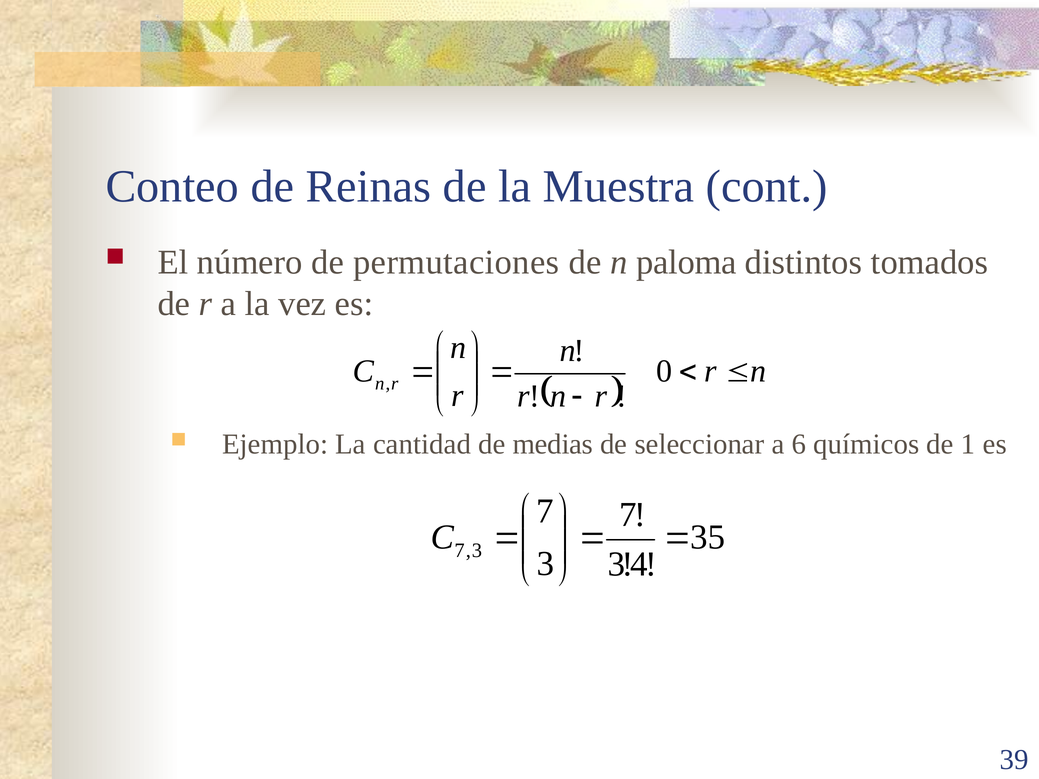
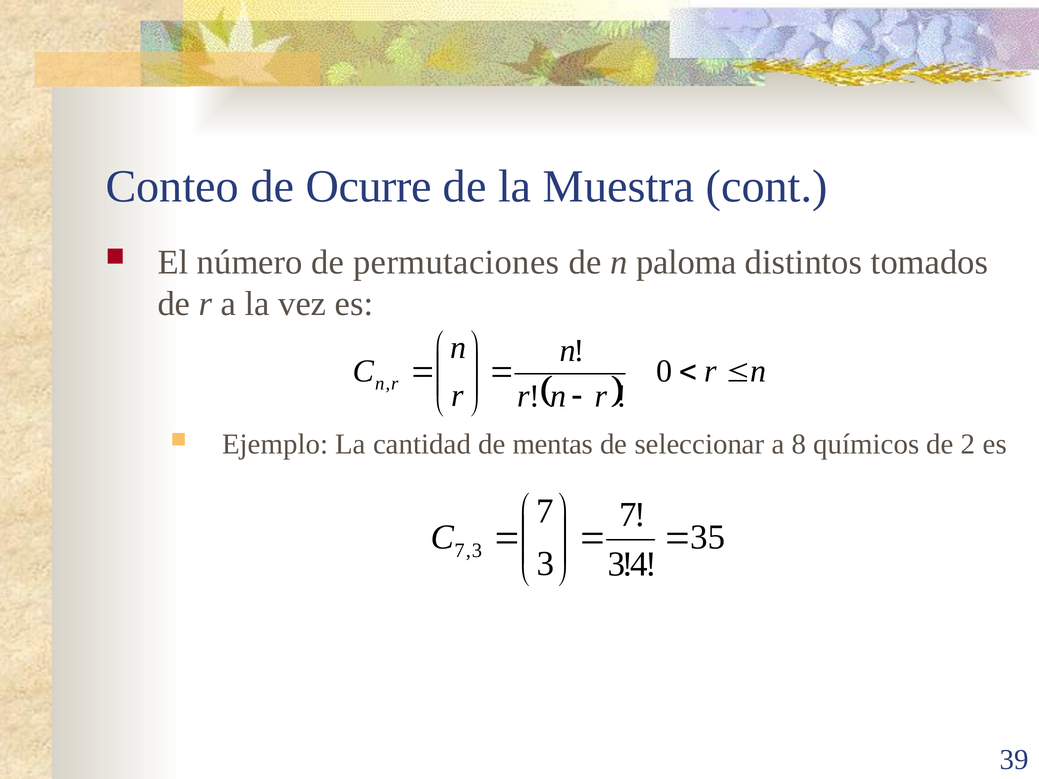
Reinas: Reinas -> Ocurre
medias: medias -> mentas
6: 6 -> 8
1: 1 -> 2
